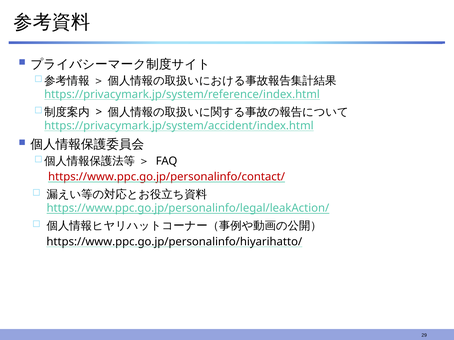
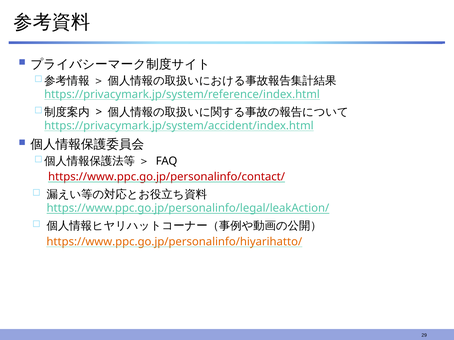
https://www.ppc.go.jp/personalinfo/hiyarihatto/ colour: black -> orange
